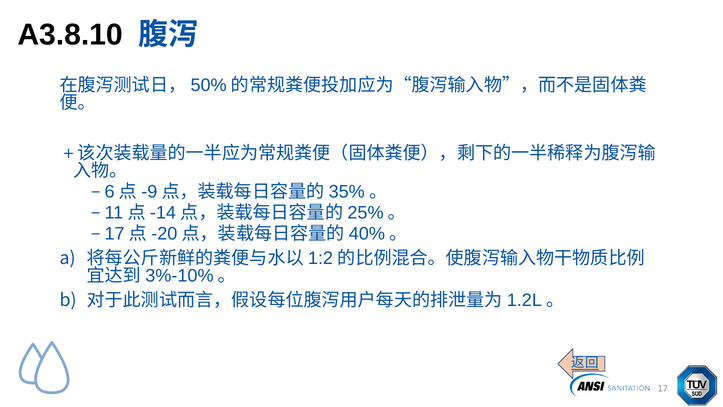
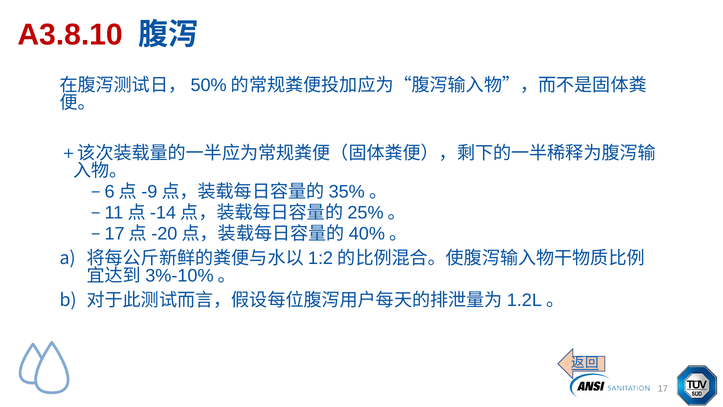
A3.8.10 colour: black -> red
